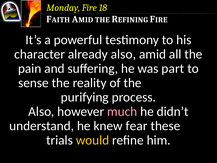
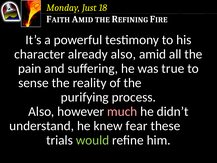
Fire: Fire -> Just
part: part -> true
would colour: yellow -> light green
